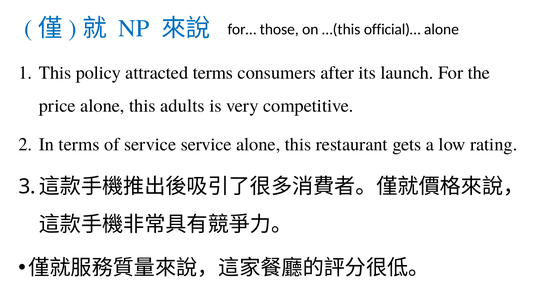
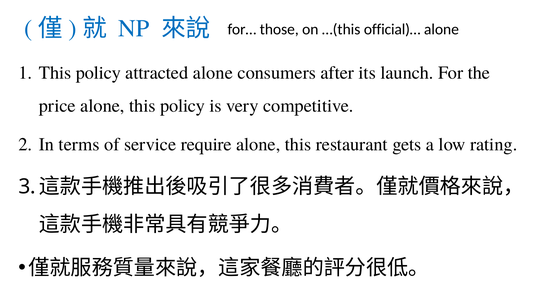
attracted terms: terms -> alone
alone this adults: adults -> policy
service service: service -> require
